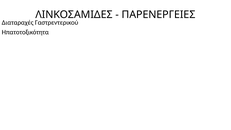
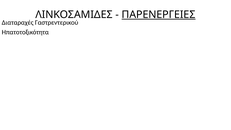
ΠΑΡΕΝΕΡΓΕΙΕΣ underline: none -> present
